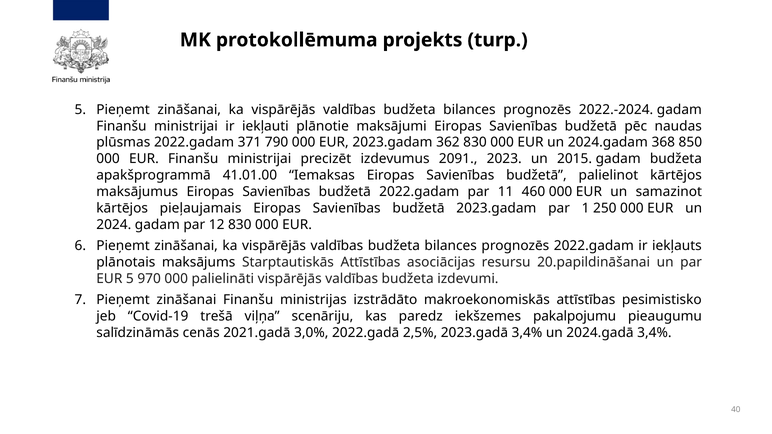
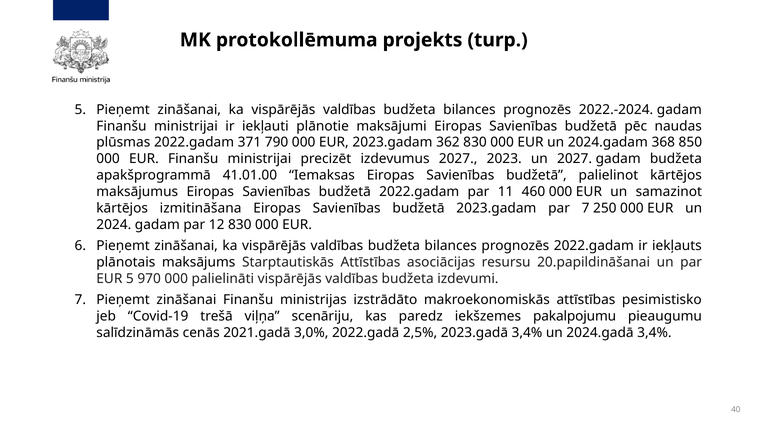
izdevumus 2091: 2091 -> 2027
un 2015: 2015 -> 2027
pieļaujamais: pieļaujamais -> izmitināšana
par 1: 1 -> 7
